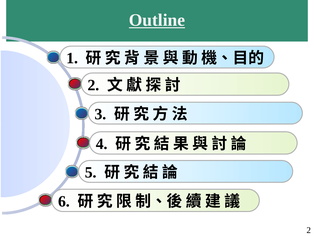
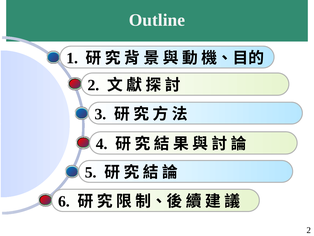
Outline underline: present -> none
